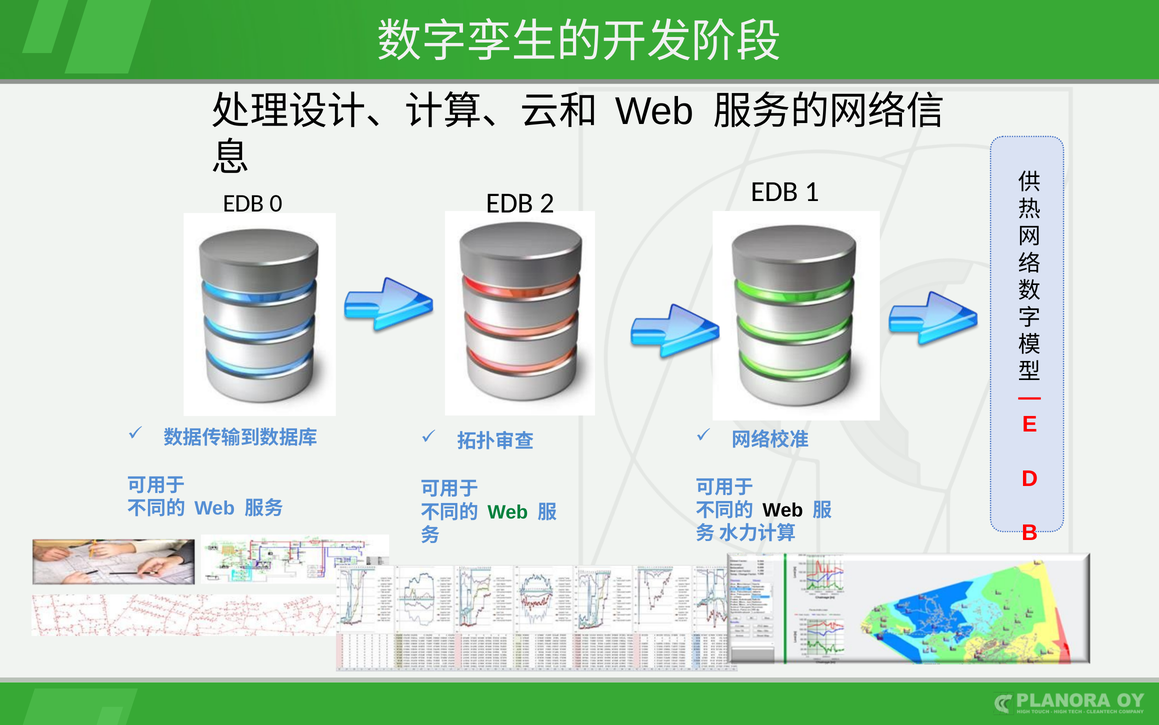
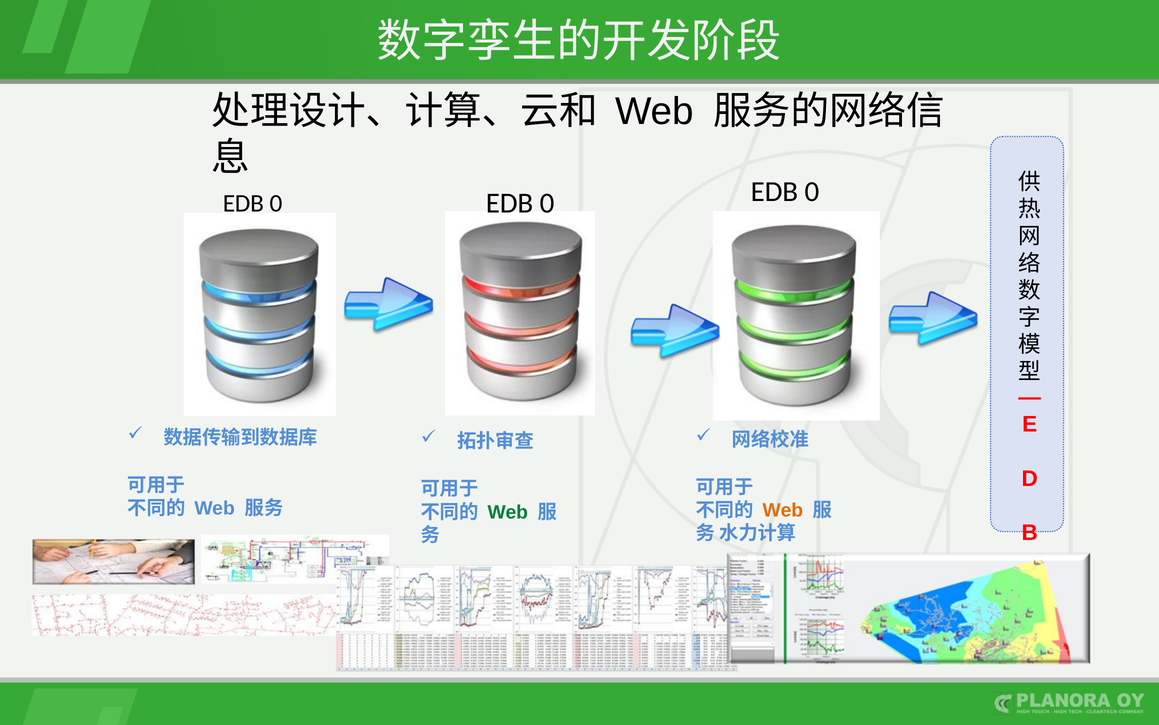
2 at (547, 203): 2 -> 0
1 at (812, 191): 1 -> 0
Web at (783, 510) colour: black -> orange
